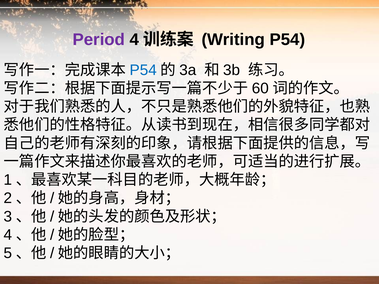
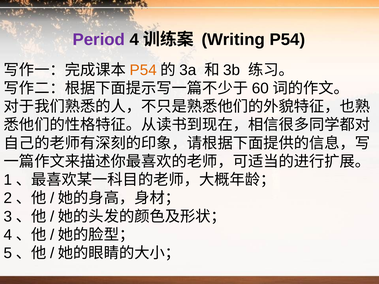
P54 at (143, 70) colour: blue -> orange
